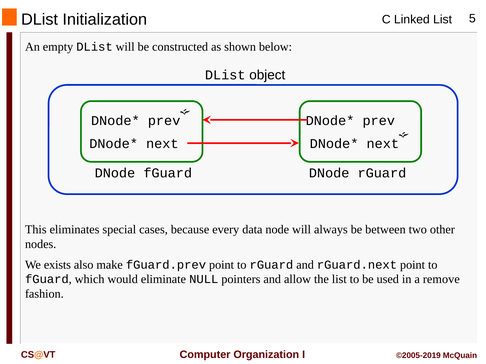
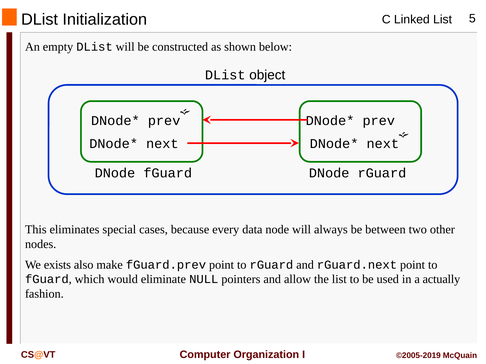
remove: remove -> actually
